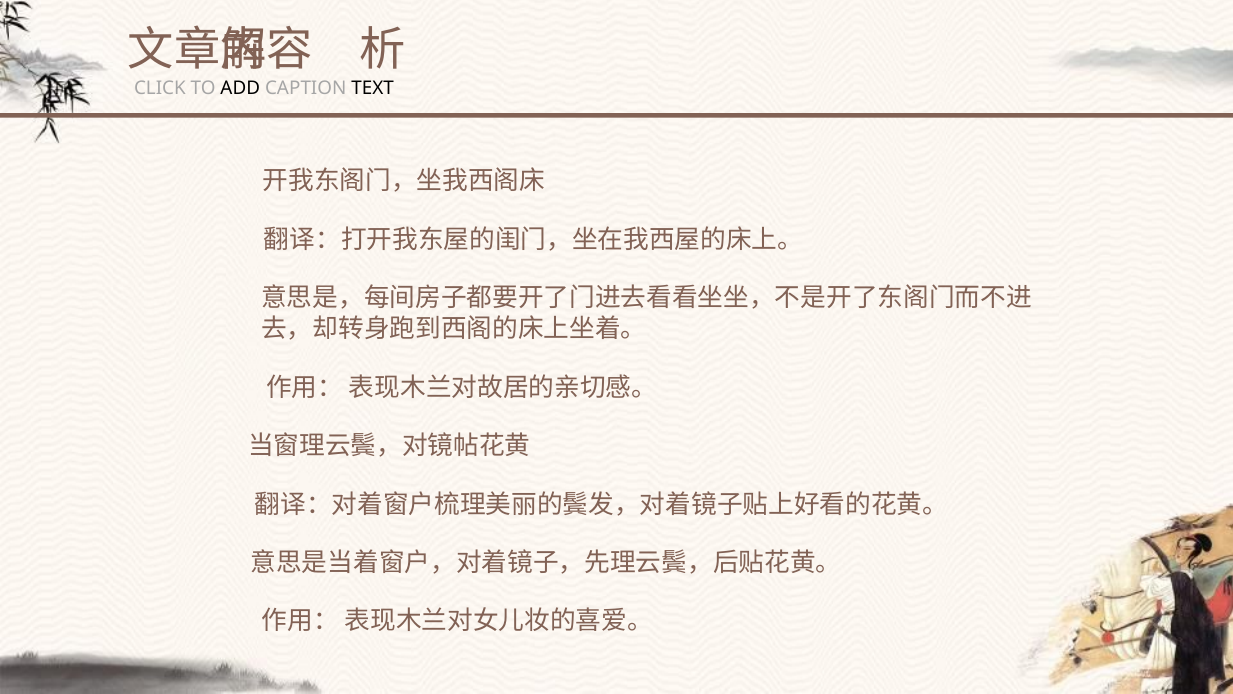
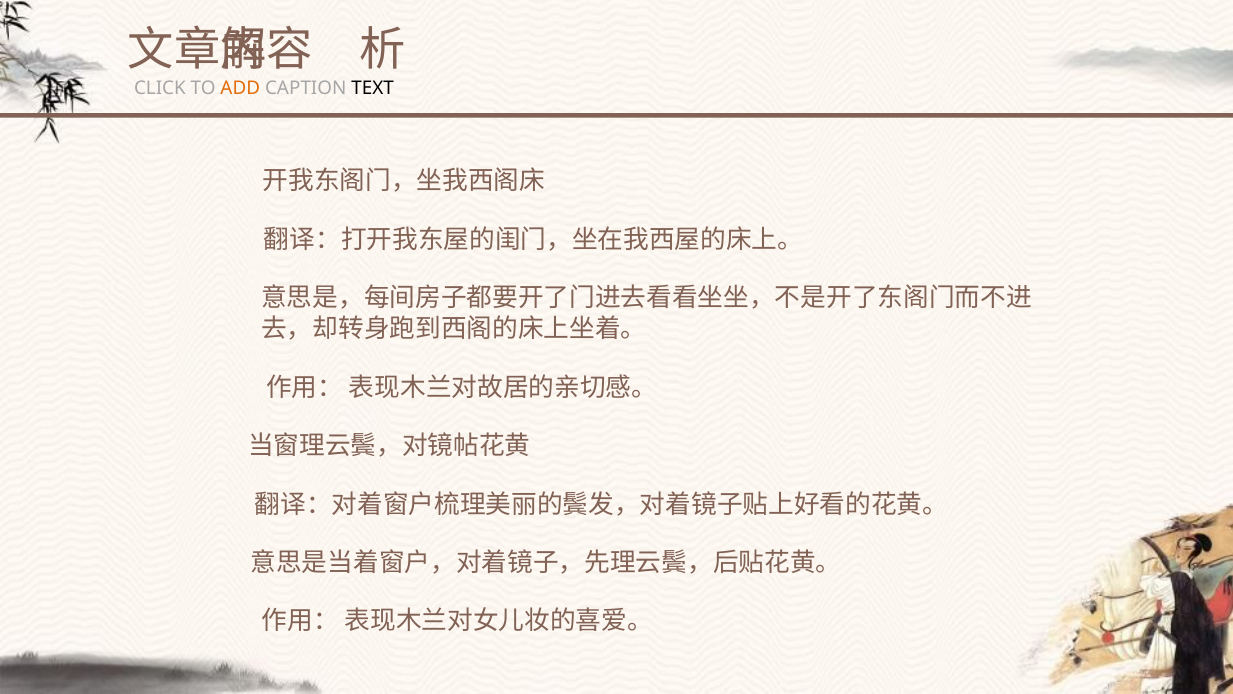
ADD colour: black -> orange
